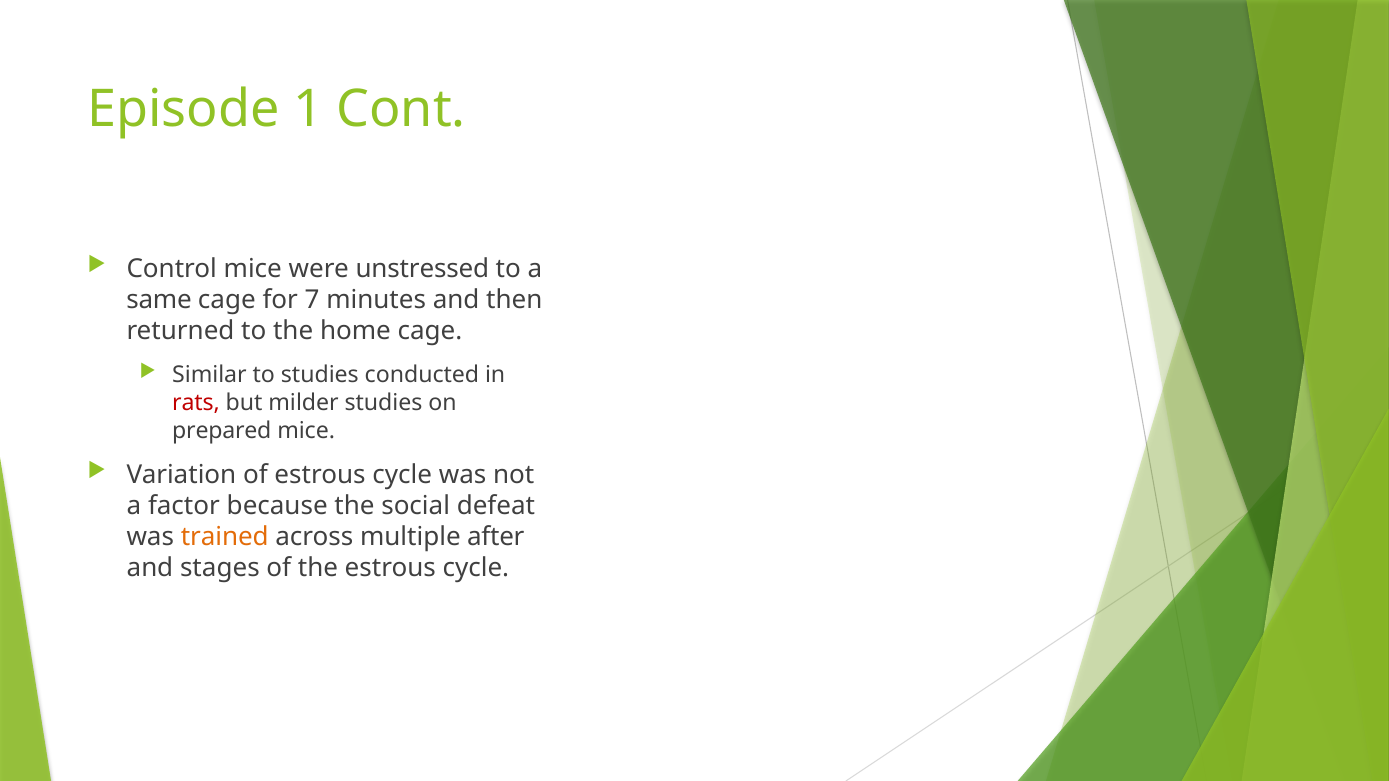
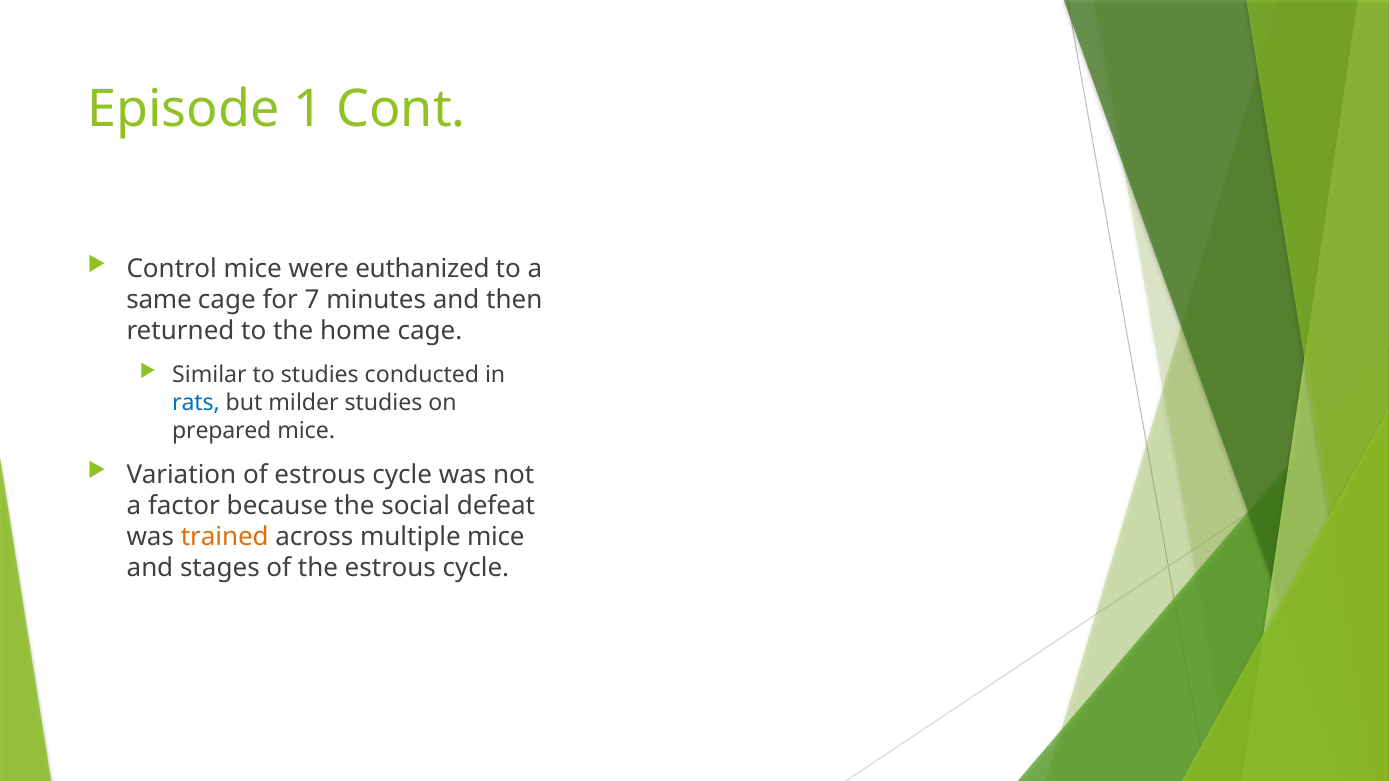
unstressed: unstressed -> euthanized
rats colour: red -> blue
multiple after: after -> mice
